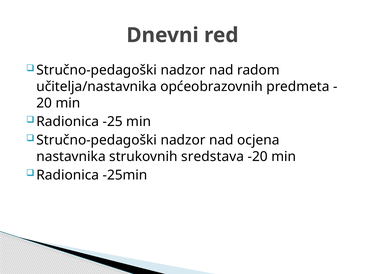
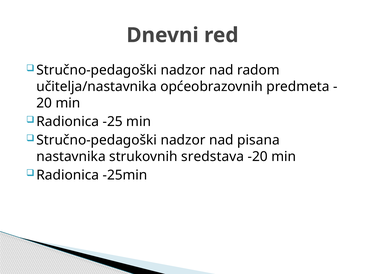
ocjena: ocjena -> pisana
